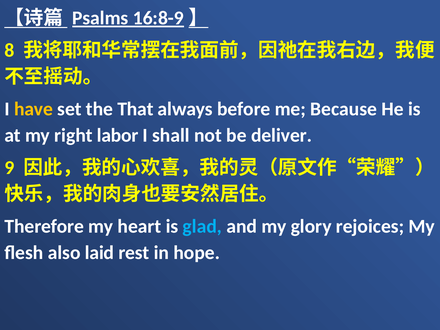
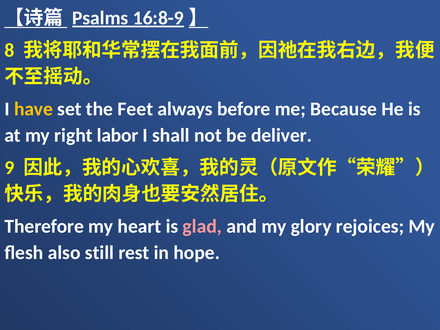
That: That -> Feet
glad colour: light blue -> pink
laid: laid -> still
